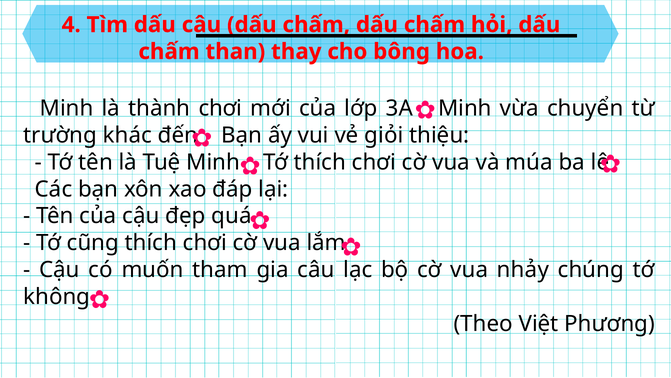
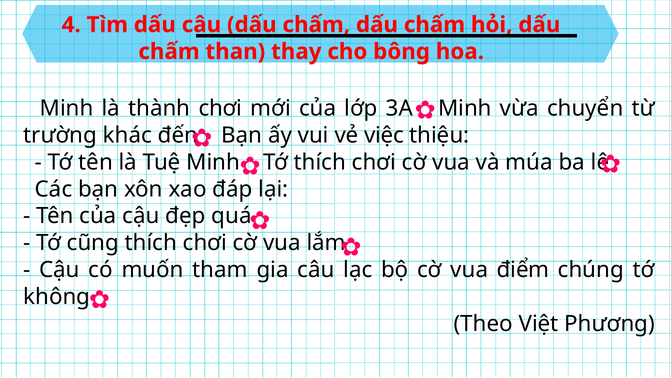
giỏi: giỏi -> việc
nhảy: nhảy -> điểm
